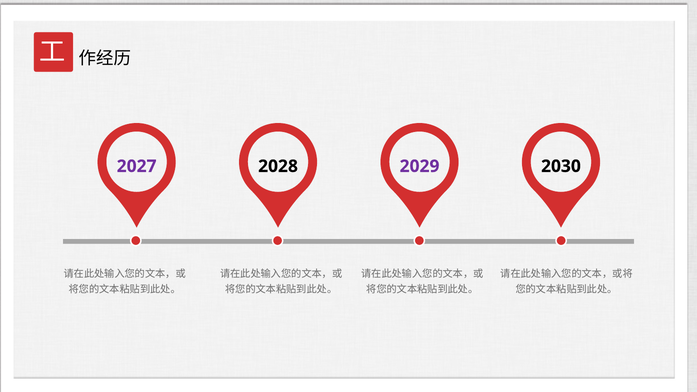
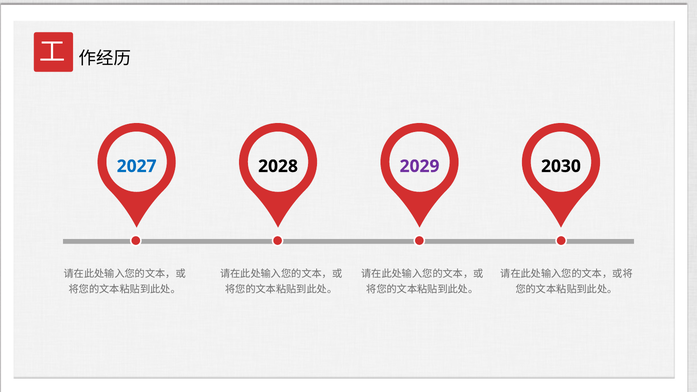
2027 colour: purple -> blue
